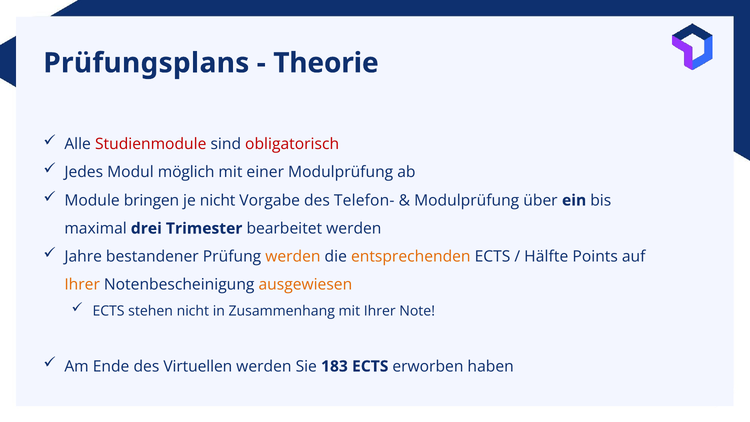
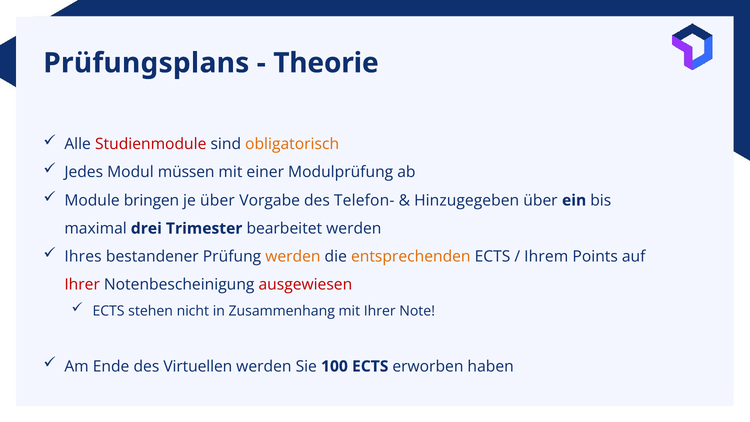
obligatorisch colour: red -> orange
möglich: möglich -> müssen
je nicht: nicht -> über
Modulprüfung at (467, 200): Modulprüfung -> Hinzugegeben
Jahre: Jahre -> Ihres
Hälfte: Hälfte -> Ihrem
Ihrer at (82, 285) colour: orange -> red
ausgewiesen colour: orange -> red
183: 183 -> 100
